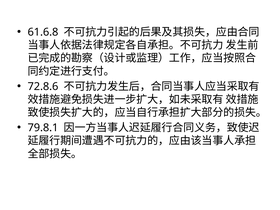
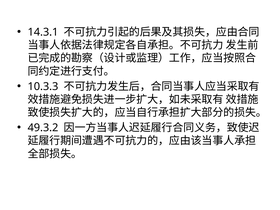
61.6.8: 61.6.8 -> 14.3.1
72.8.6: 72.8.6 -> 10.3.3
79.8.1: 79.8.1 -> 49.3.2
